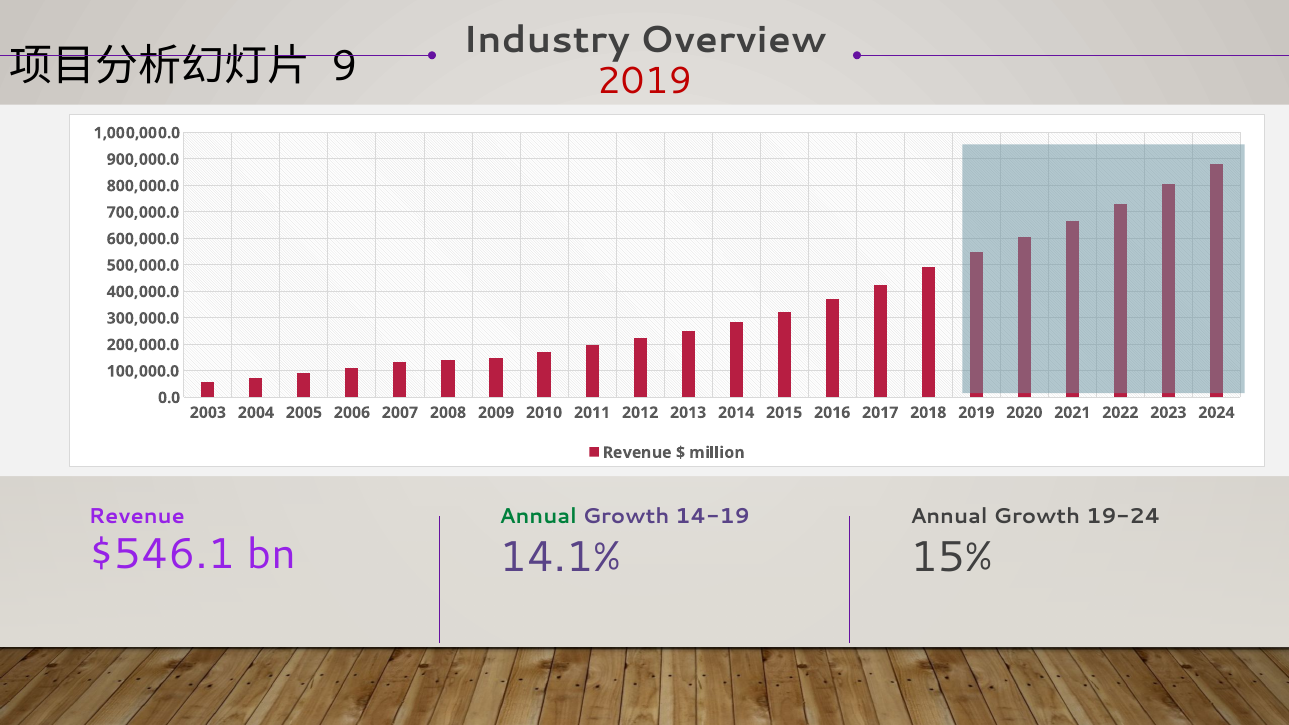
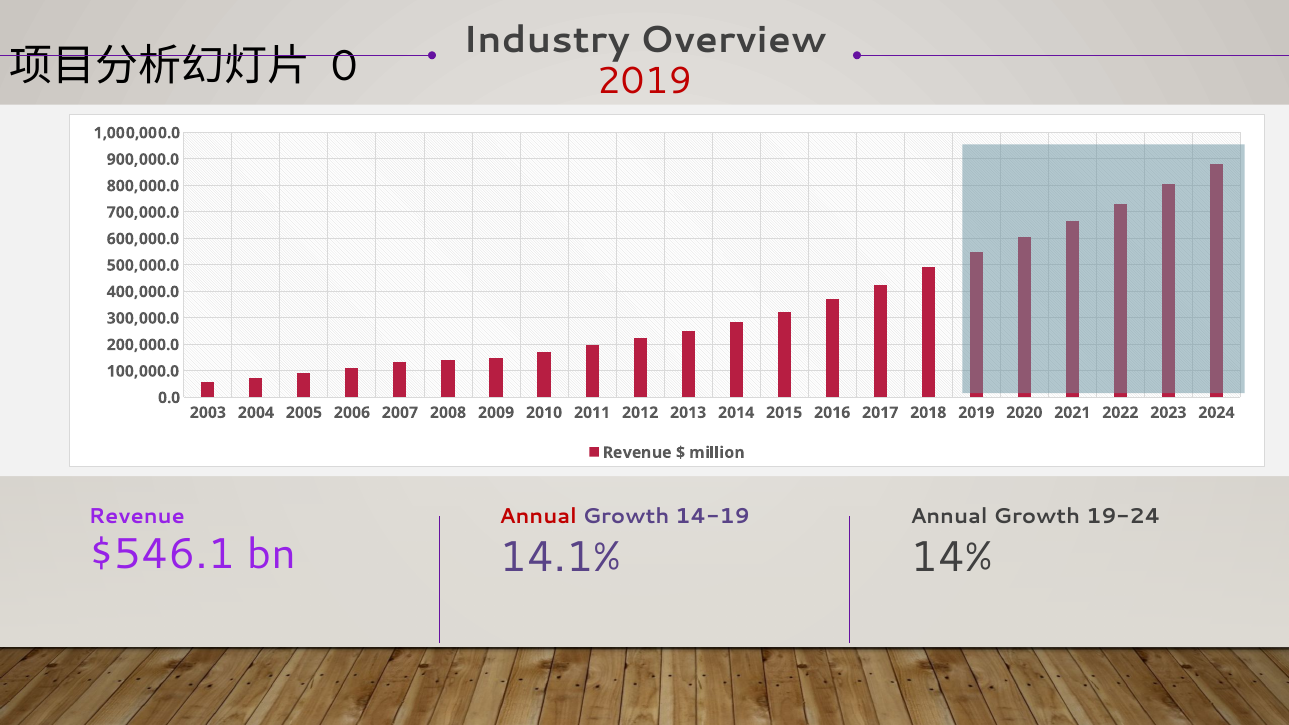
9: 9 -> 0
Annual at (538, 516) colour: green -> red
15%: 15% -> 14%
